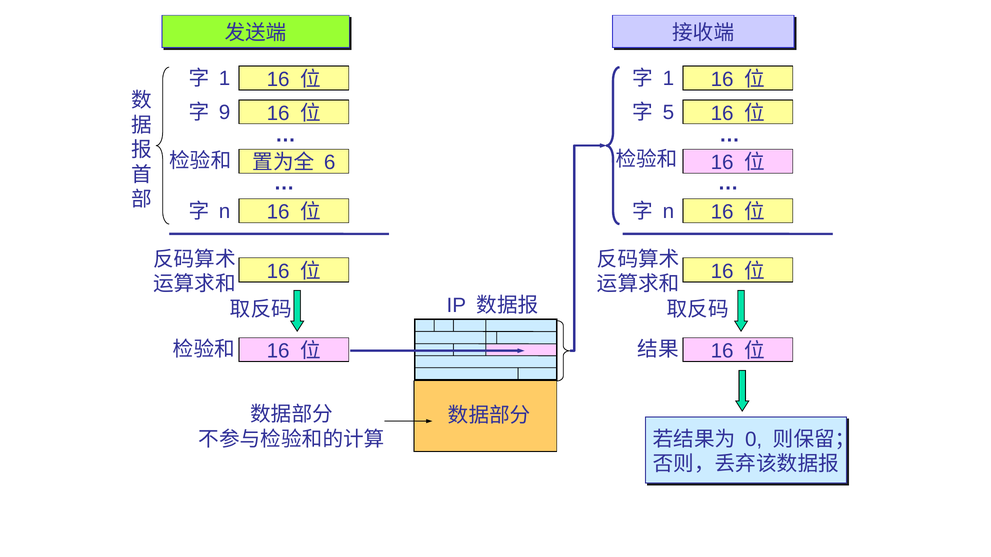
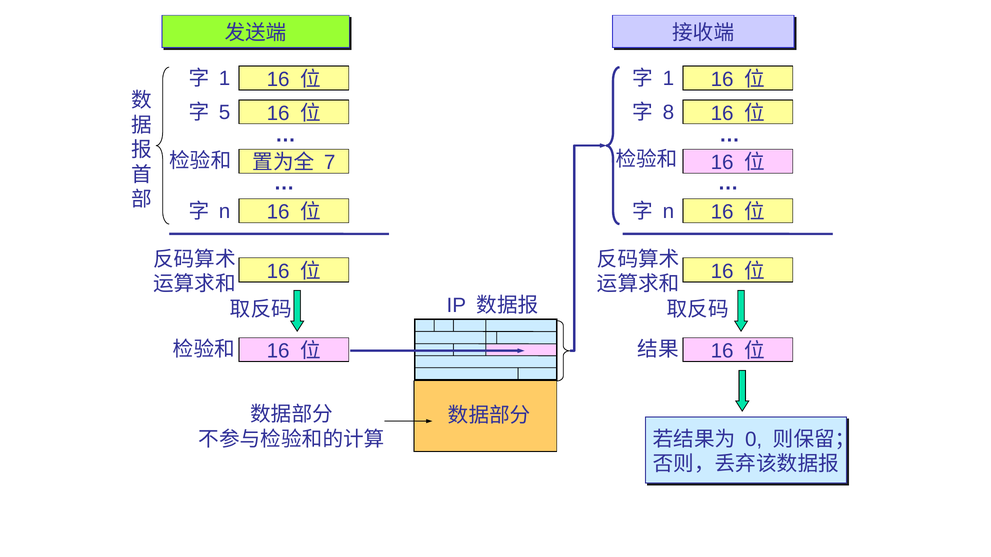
9: 9 -> 5
5: 5 -> 8
6: 6 -> 7
